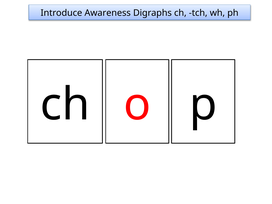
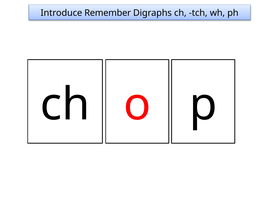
Awareness: Awareness -> Remember
